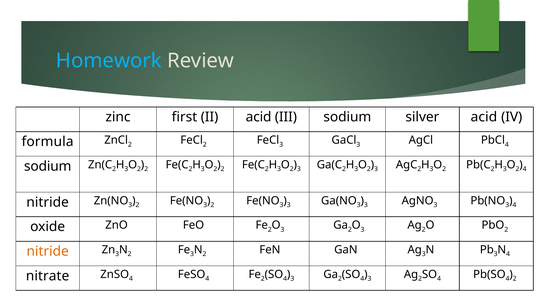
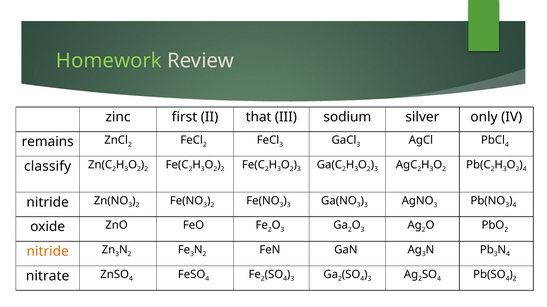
Homework colour: light blue -> light green
II acid: acid -> that
silver acid: acid -> only
formula: formula -> remains
sodium at (48, 167): sodium -> classify
